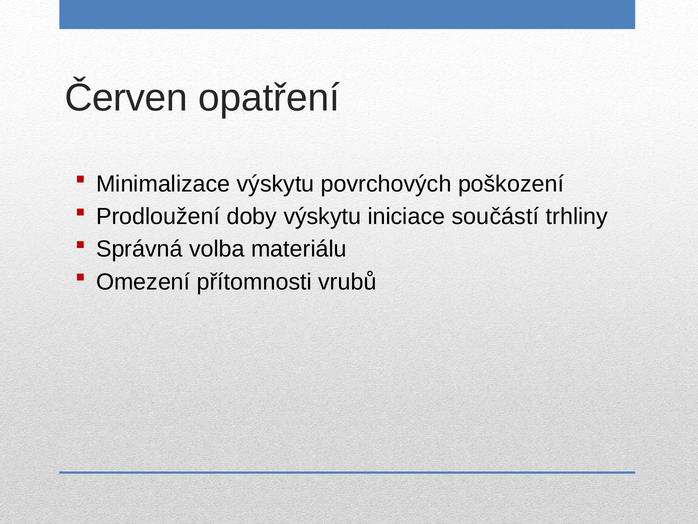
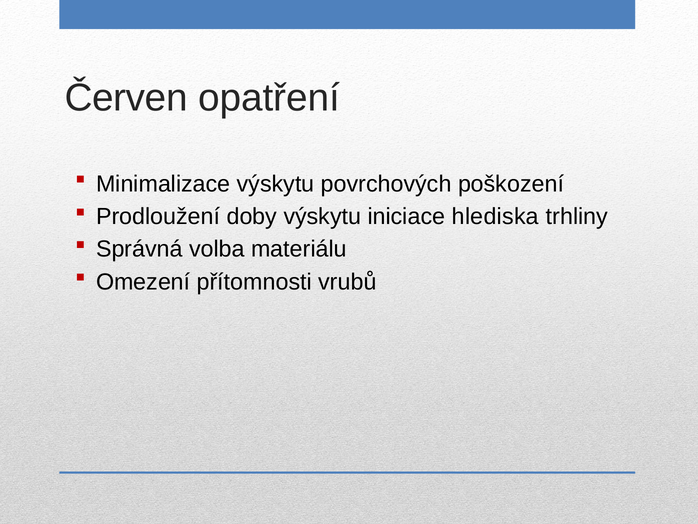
součástí: součástí -> hlediska
